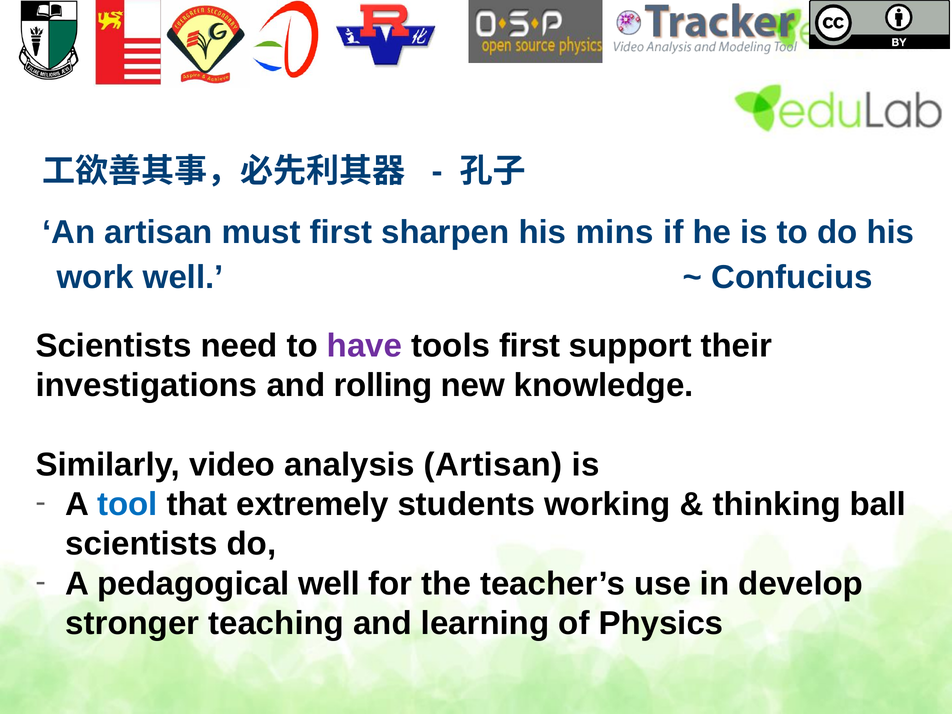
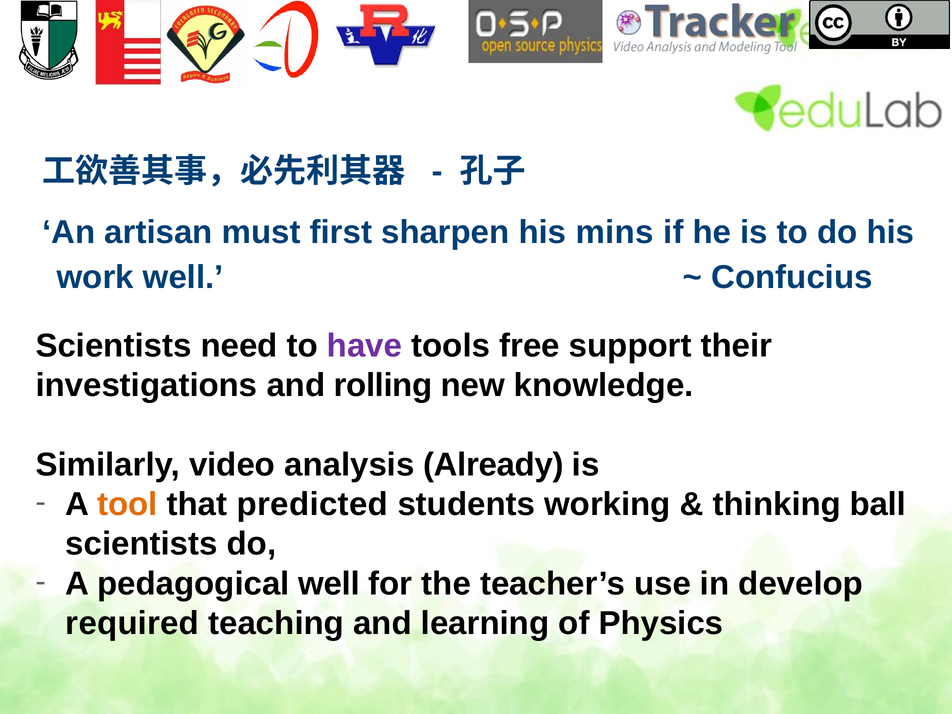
tools first: first -> free
analysis Artisan: Artisan -> Already
tool colour: blue -> orange
extremely: extremely -> predicted
stronger: stronger -> required
